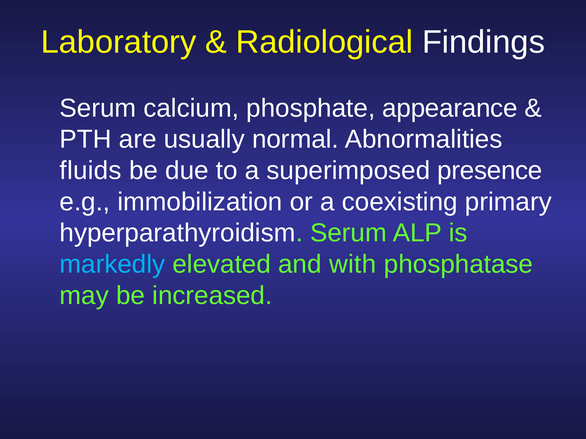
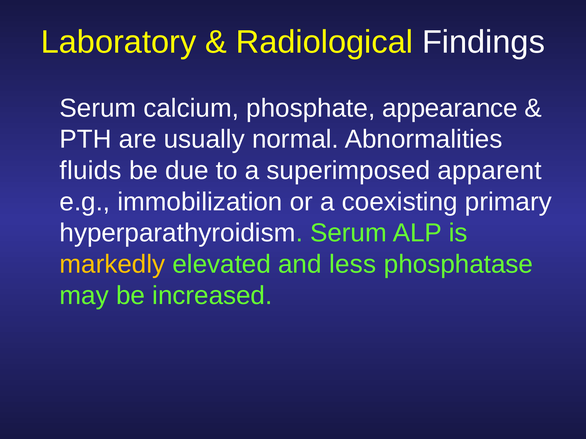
presence: presence -> apparent
markedly colour: light blue -> yellow
with: with -> less
